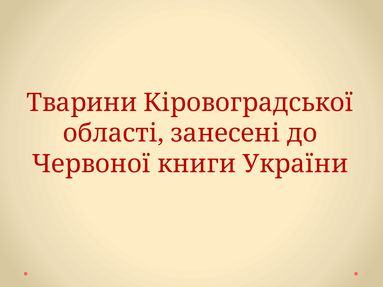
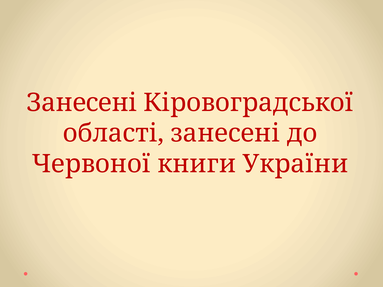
Тварини at (82, 103): Тварини -> Занесені
